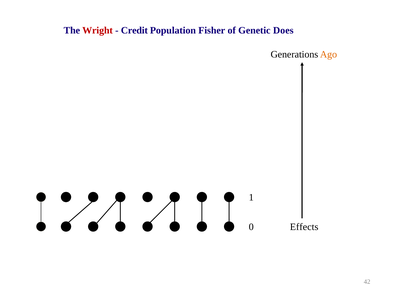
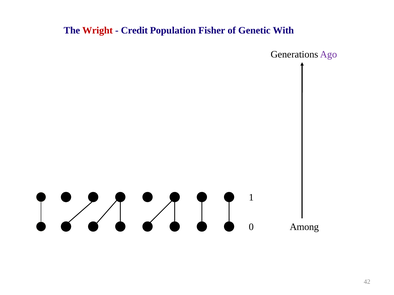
Does: Does -> With
Ago colour: orange -> purple
Effects: Effects -> Among
